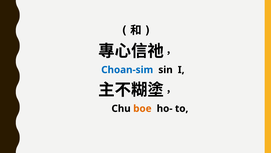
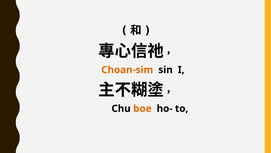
Choan-sim colour: blue -> orange
